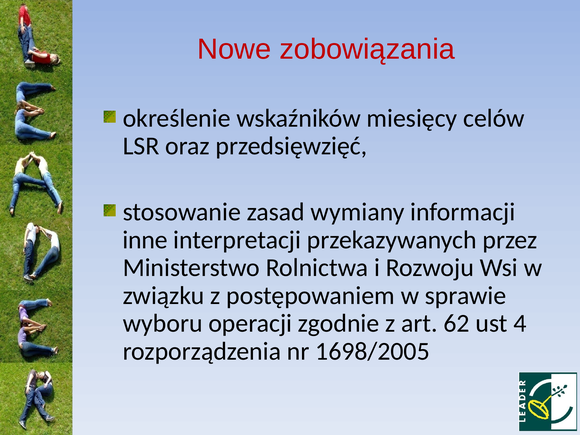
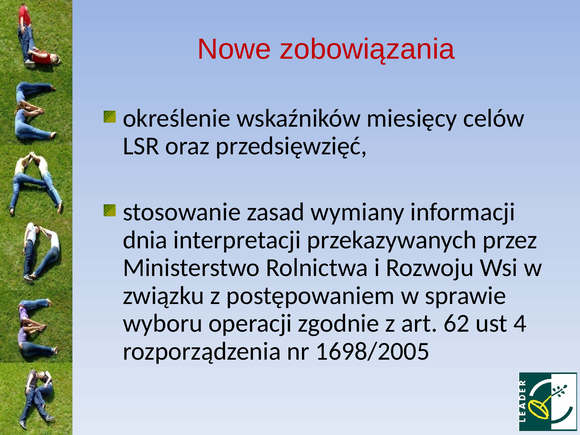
inne: inne -> dnia
